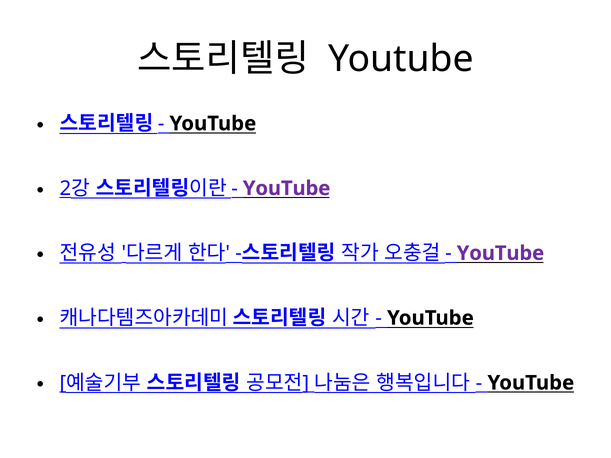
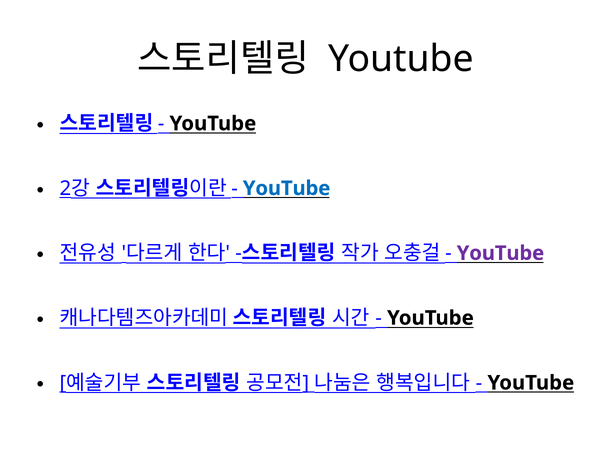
YouTube at (287, 188) colour: purple -> blue
